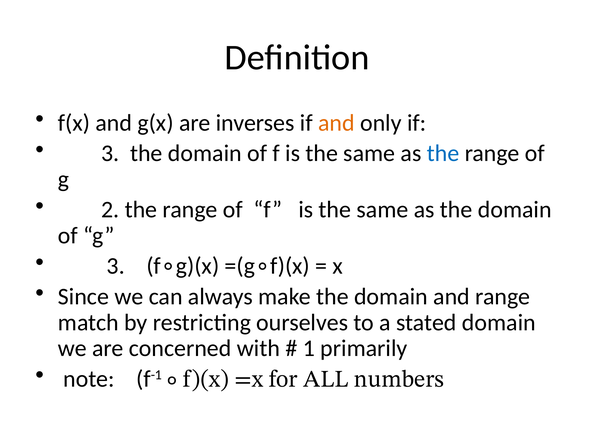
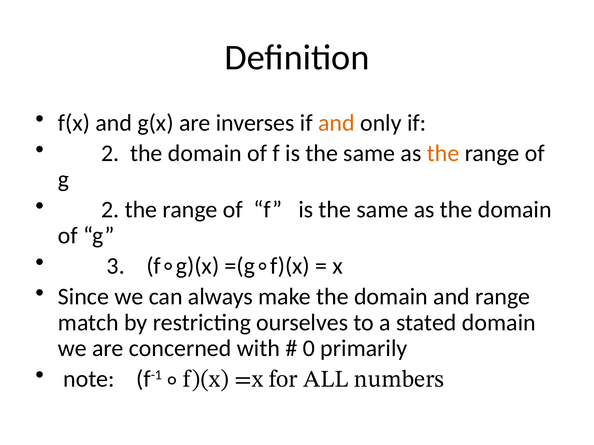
3 at (110, 154): 3 -> 2
the at (443, 154) colour: blue -> orange
1: 1 -> 0
